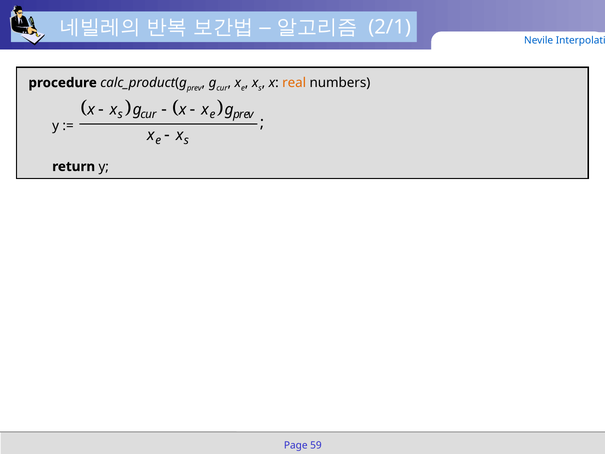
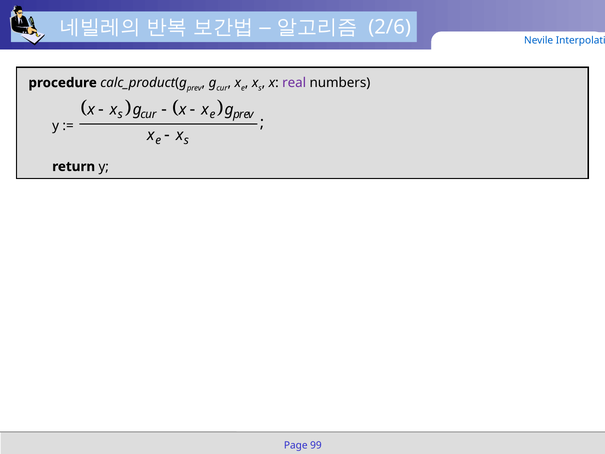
2/1: 2/1 -> 2/6
real colour: orange -> purple
59: 59 -> 99
